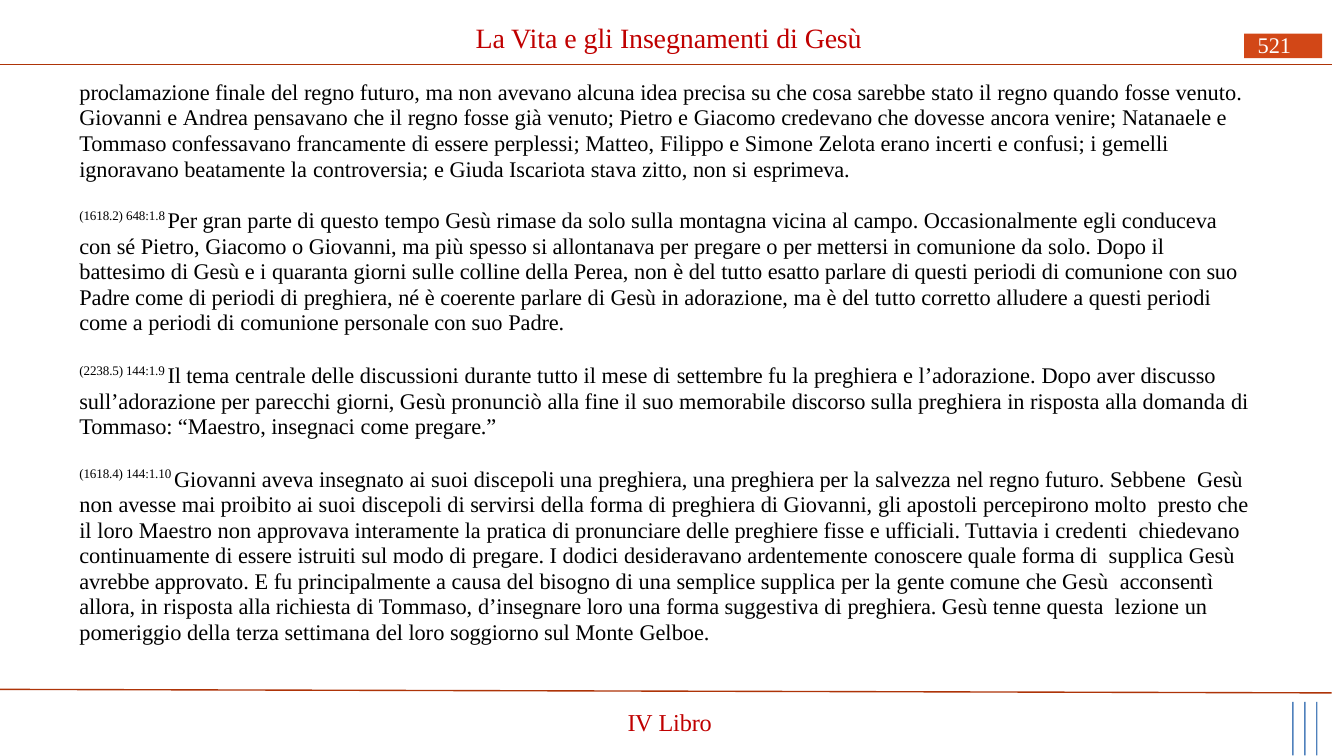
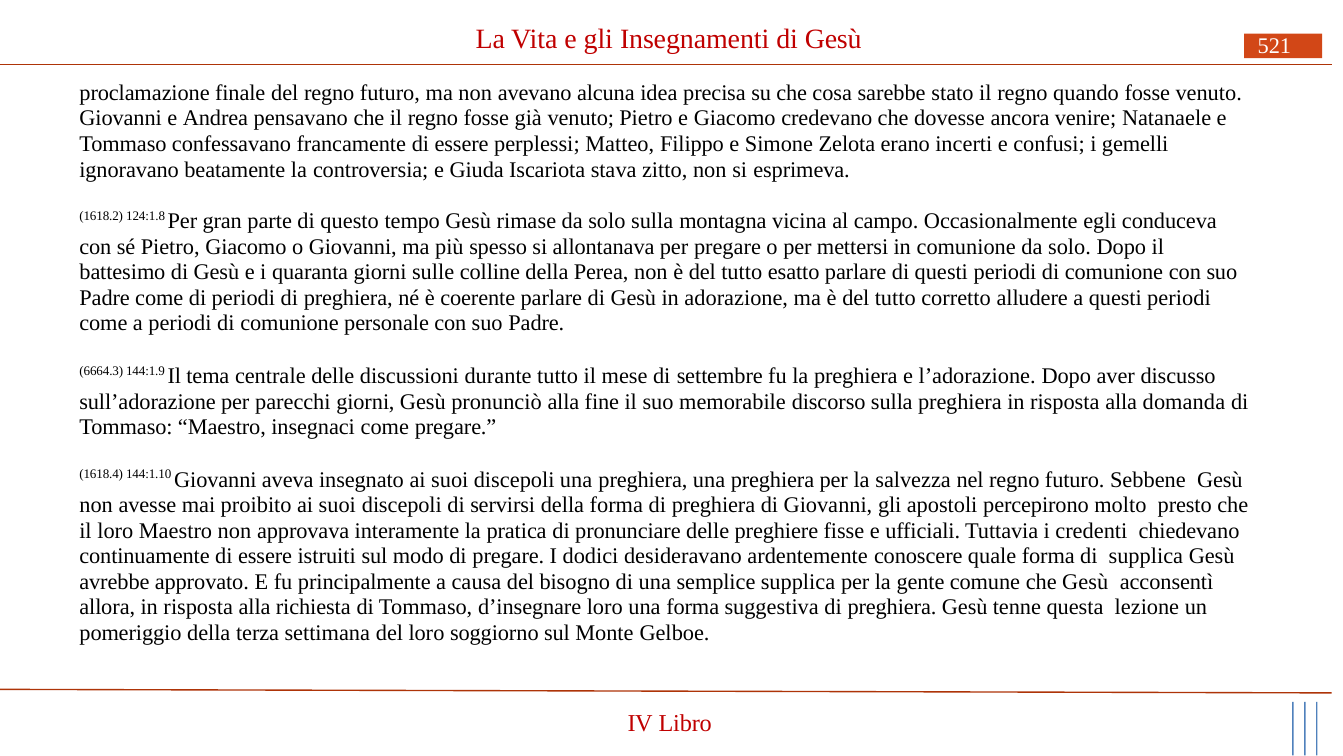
648:1.8: 648:1.8 -> 124:1.8
2238.5: 2238.5 -> 6664.3
